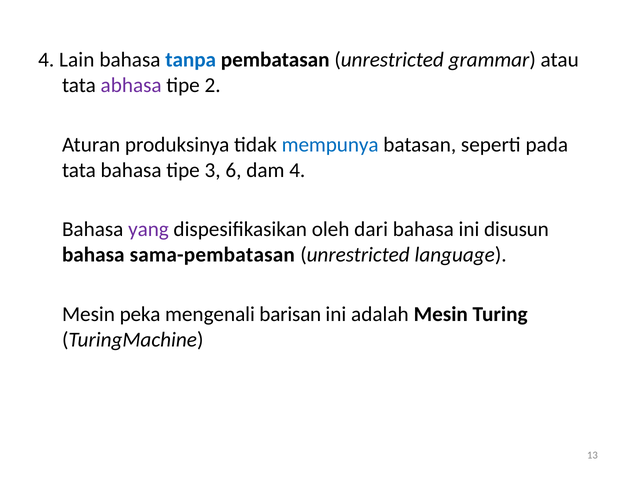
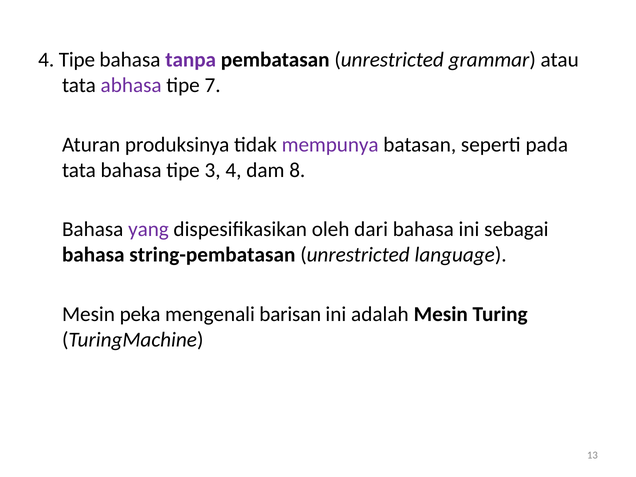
4 Lain: Lain -> Tipe
tanpa colour: blue -> purple
2: 2 -> 7
mempunya colour: blue -> purple
3 6: 6 -> 4
dam 4: 4 -> 8
disusun: disusun -> sebagai
sama-pembatasan: sama-pembatasan -> string-pembatasan
